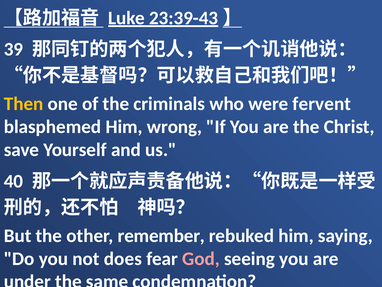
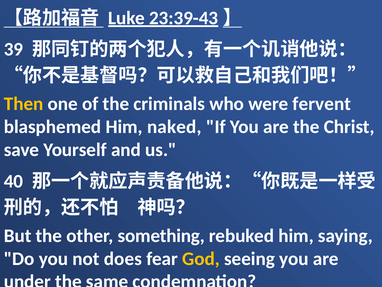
wrong: wrong -> naked
remember: remember -> something
God colour: pink -> yellow
